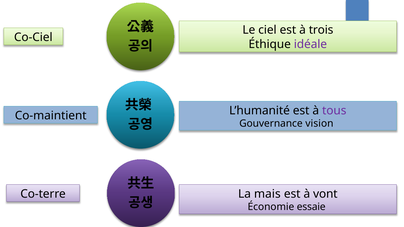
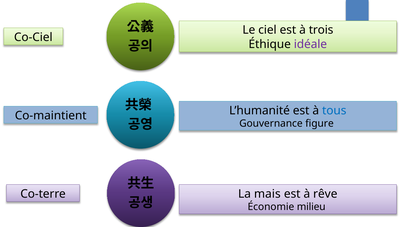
tous colour: purple -> blue
vision: vision -> figure
vont: vont -> rêve
essaie: essaie -> milieu
